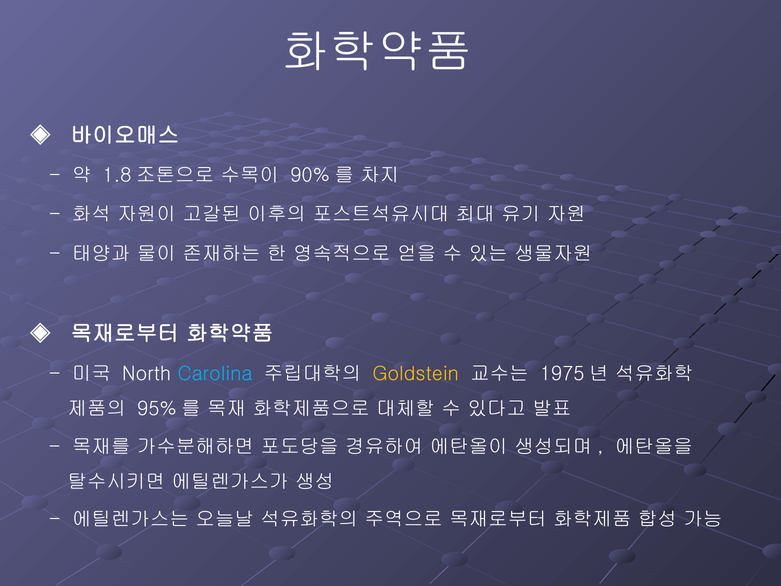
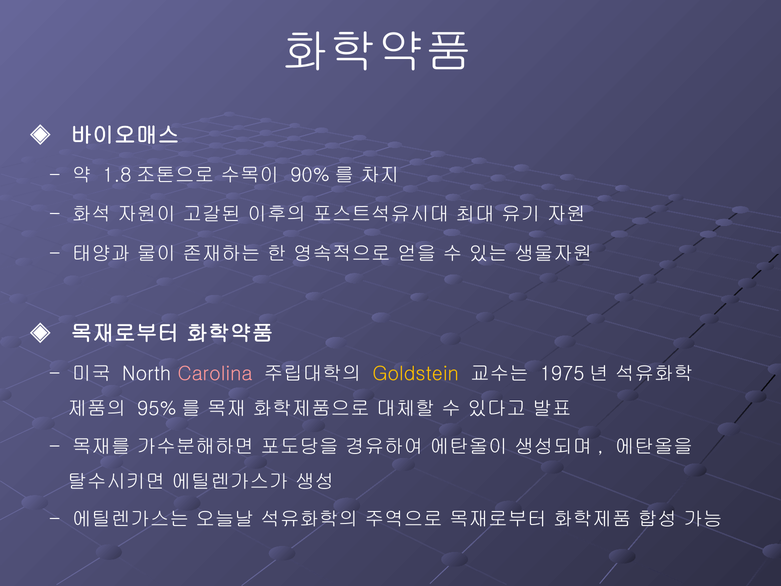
Carolina colour: light blue -> pink
